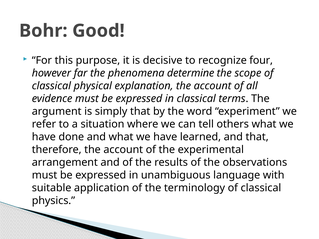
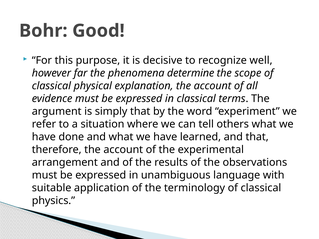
four: four -> well
